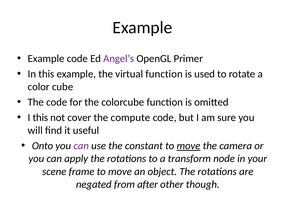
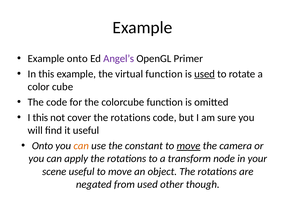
Example code: code -> onto
used at (205, 74) underline: none -> present
cover the compute: compute -> rotations
can at (81, 146) colour: purple -> orange
scene frame: frame -> useful
from after: after -> used
